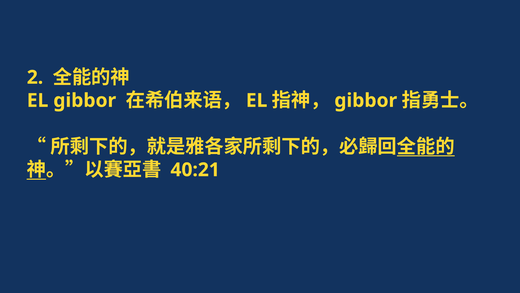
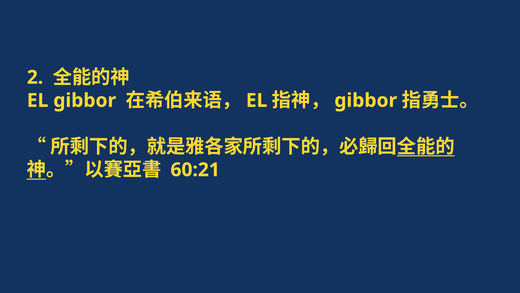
40:21: 40:21 -> 60:21
